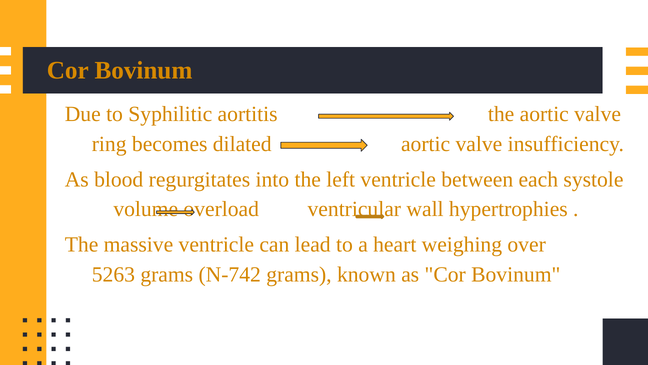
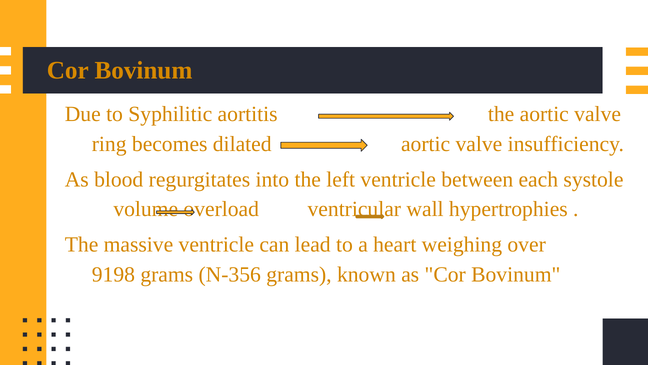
5263: 5263 -> 9198
N-742: N-742 -> N-356
